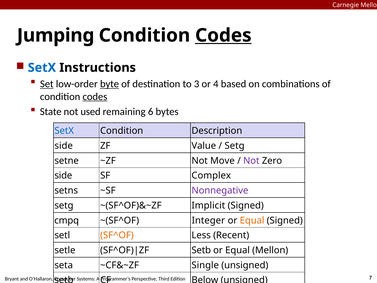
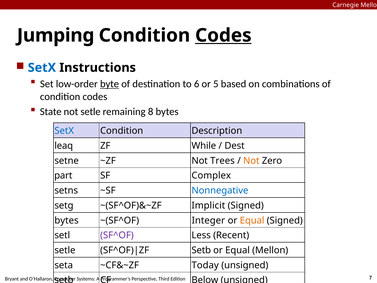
Set underline: present -> none
3: 3 -> 6
4: 4 -> 5
codes at (95, 96) underline: present -> none
not used: used -> setle
6: 6 -> 8
side at (64, 146): side -> leaq
Value: Value -> While
Setg at (235, 146): Setg -> Dest
Move: Move -> Trees
Not at (251, 161) colour: purple -> orange
side at (63, 175): side -> part
Nonnegative colour: purple -> blue
cmpq at (67, 220): cmpq -> bytes
SF^OF colour: orange -> purple
Single: Single -> Today
